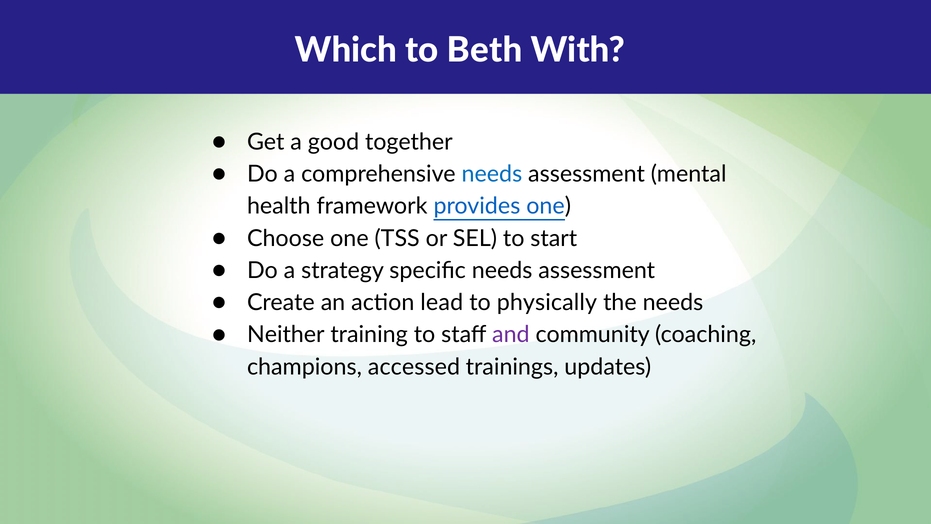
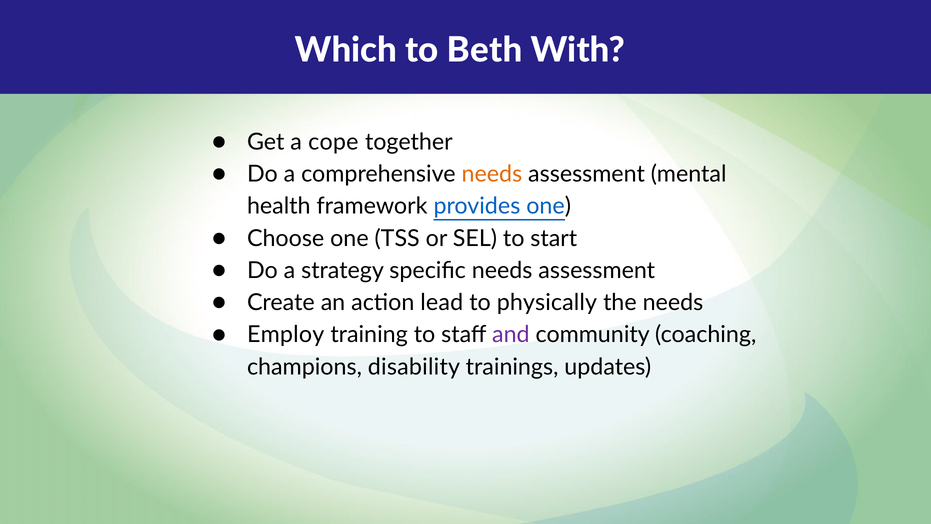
good: good -> cope
needs at (492, 174) colour: blue -> orange
Neither: Neither -> Employ
accessed: accessed -> disability
